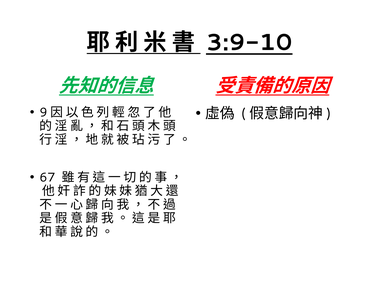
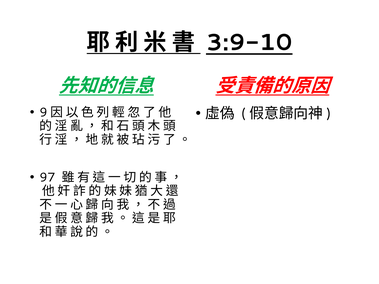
67: 67 -> 97
